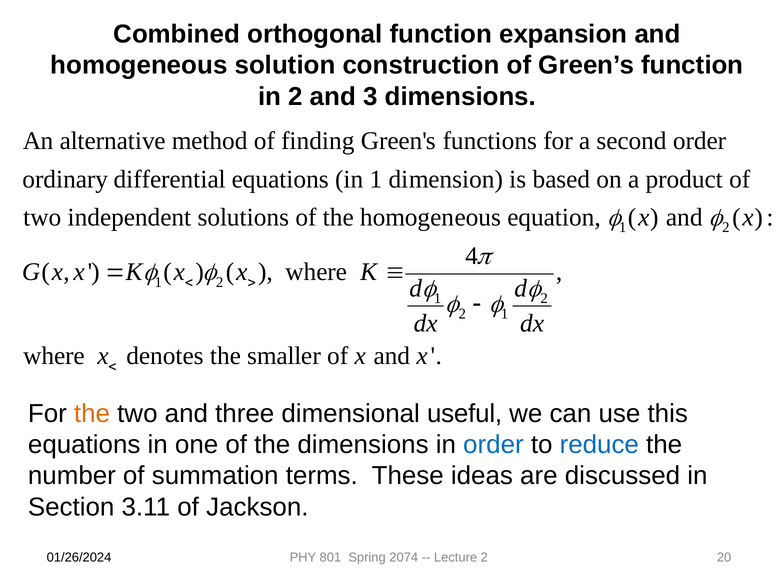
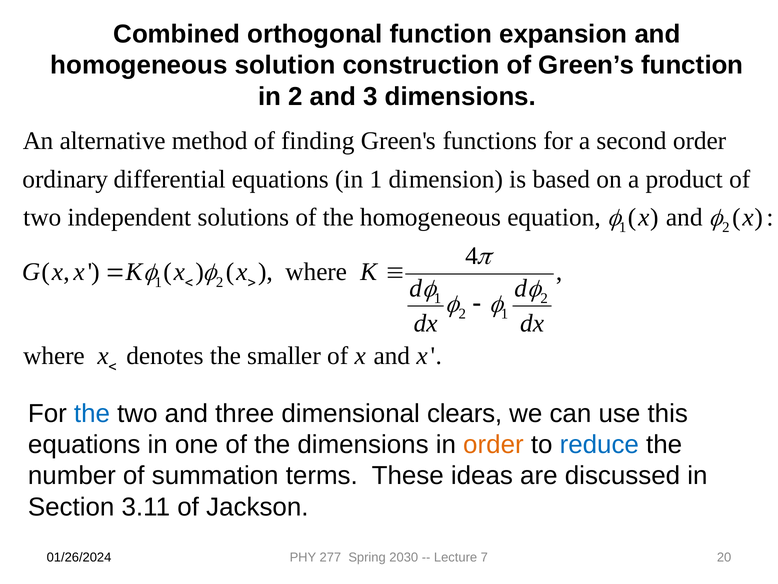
the at (92, 413) colour: orange -> blue
useful: useful -> clears
order at (493, 444) colour: blue -> orange
801: 801 -> 277
2074: 2074 -> 2030
Lecture 2: 2 -> 7
